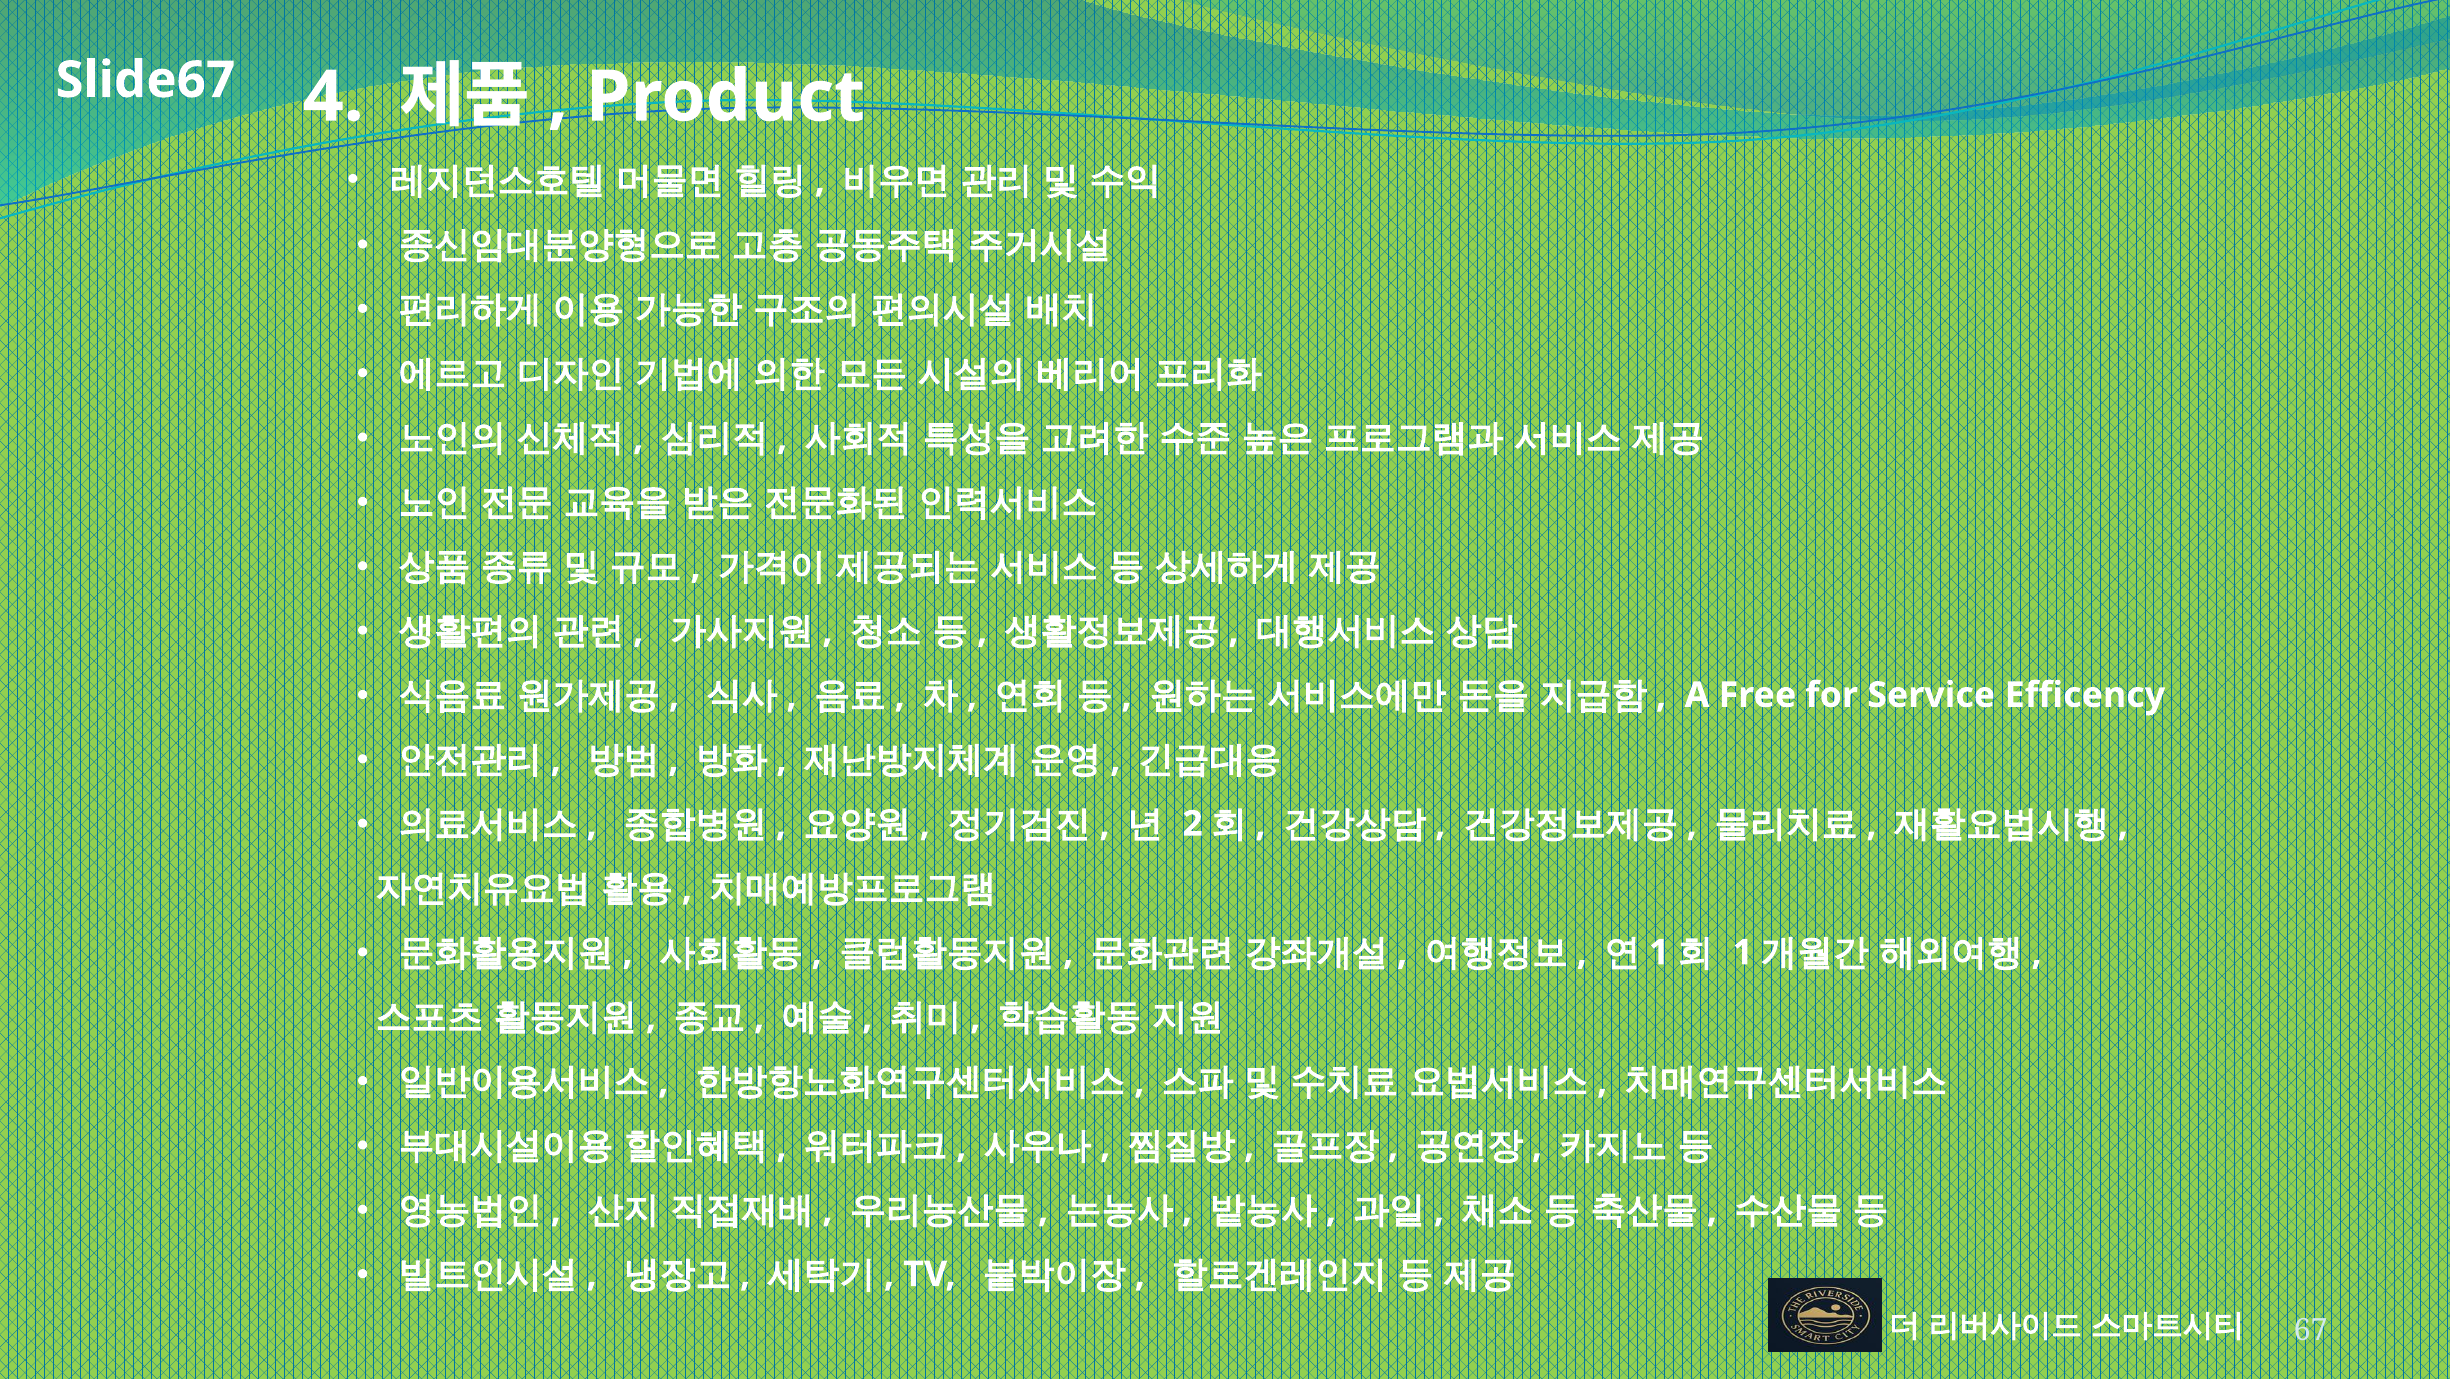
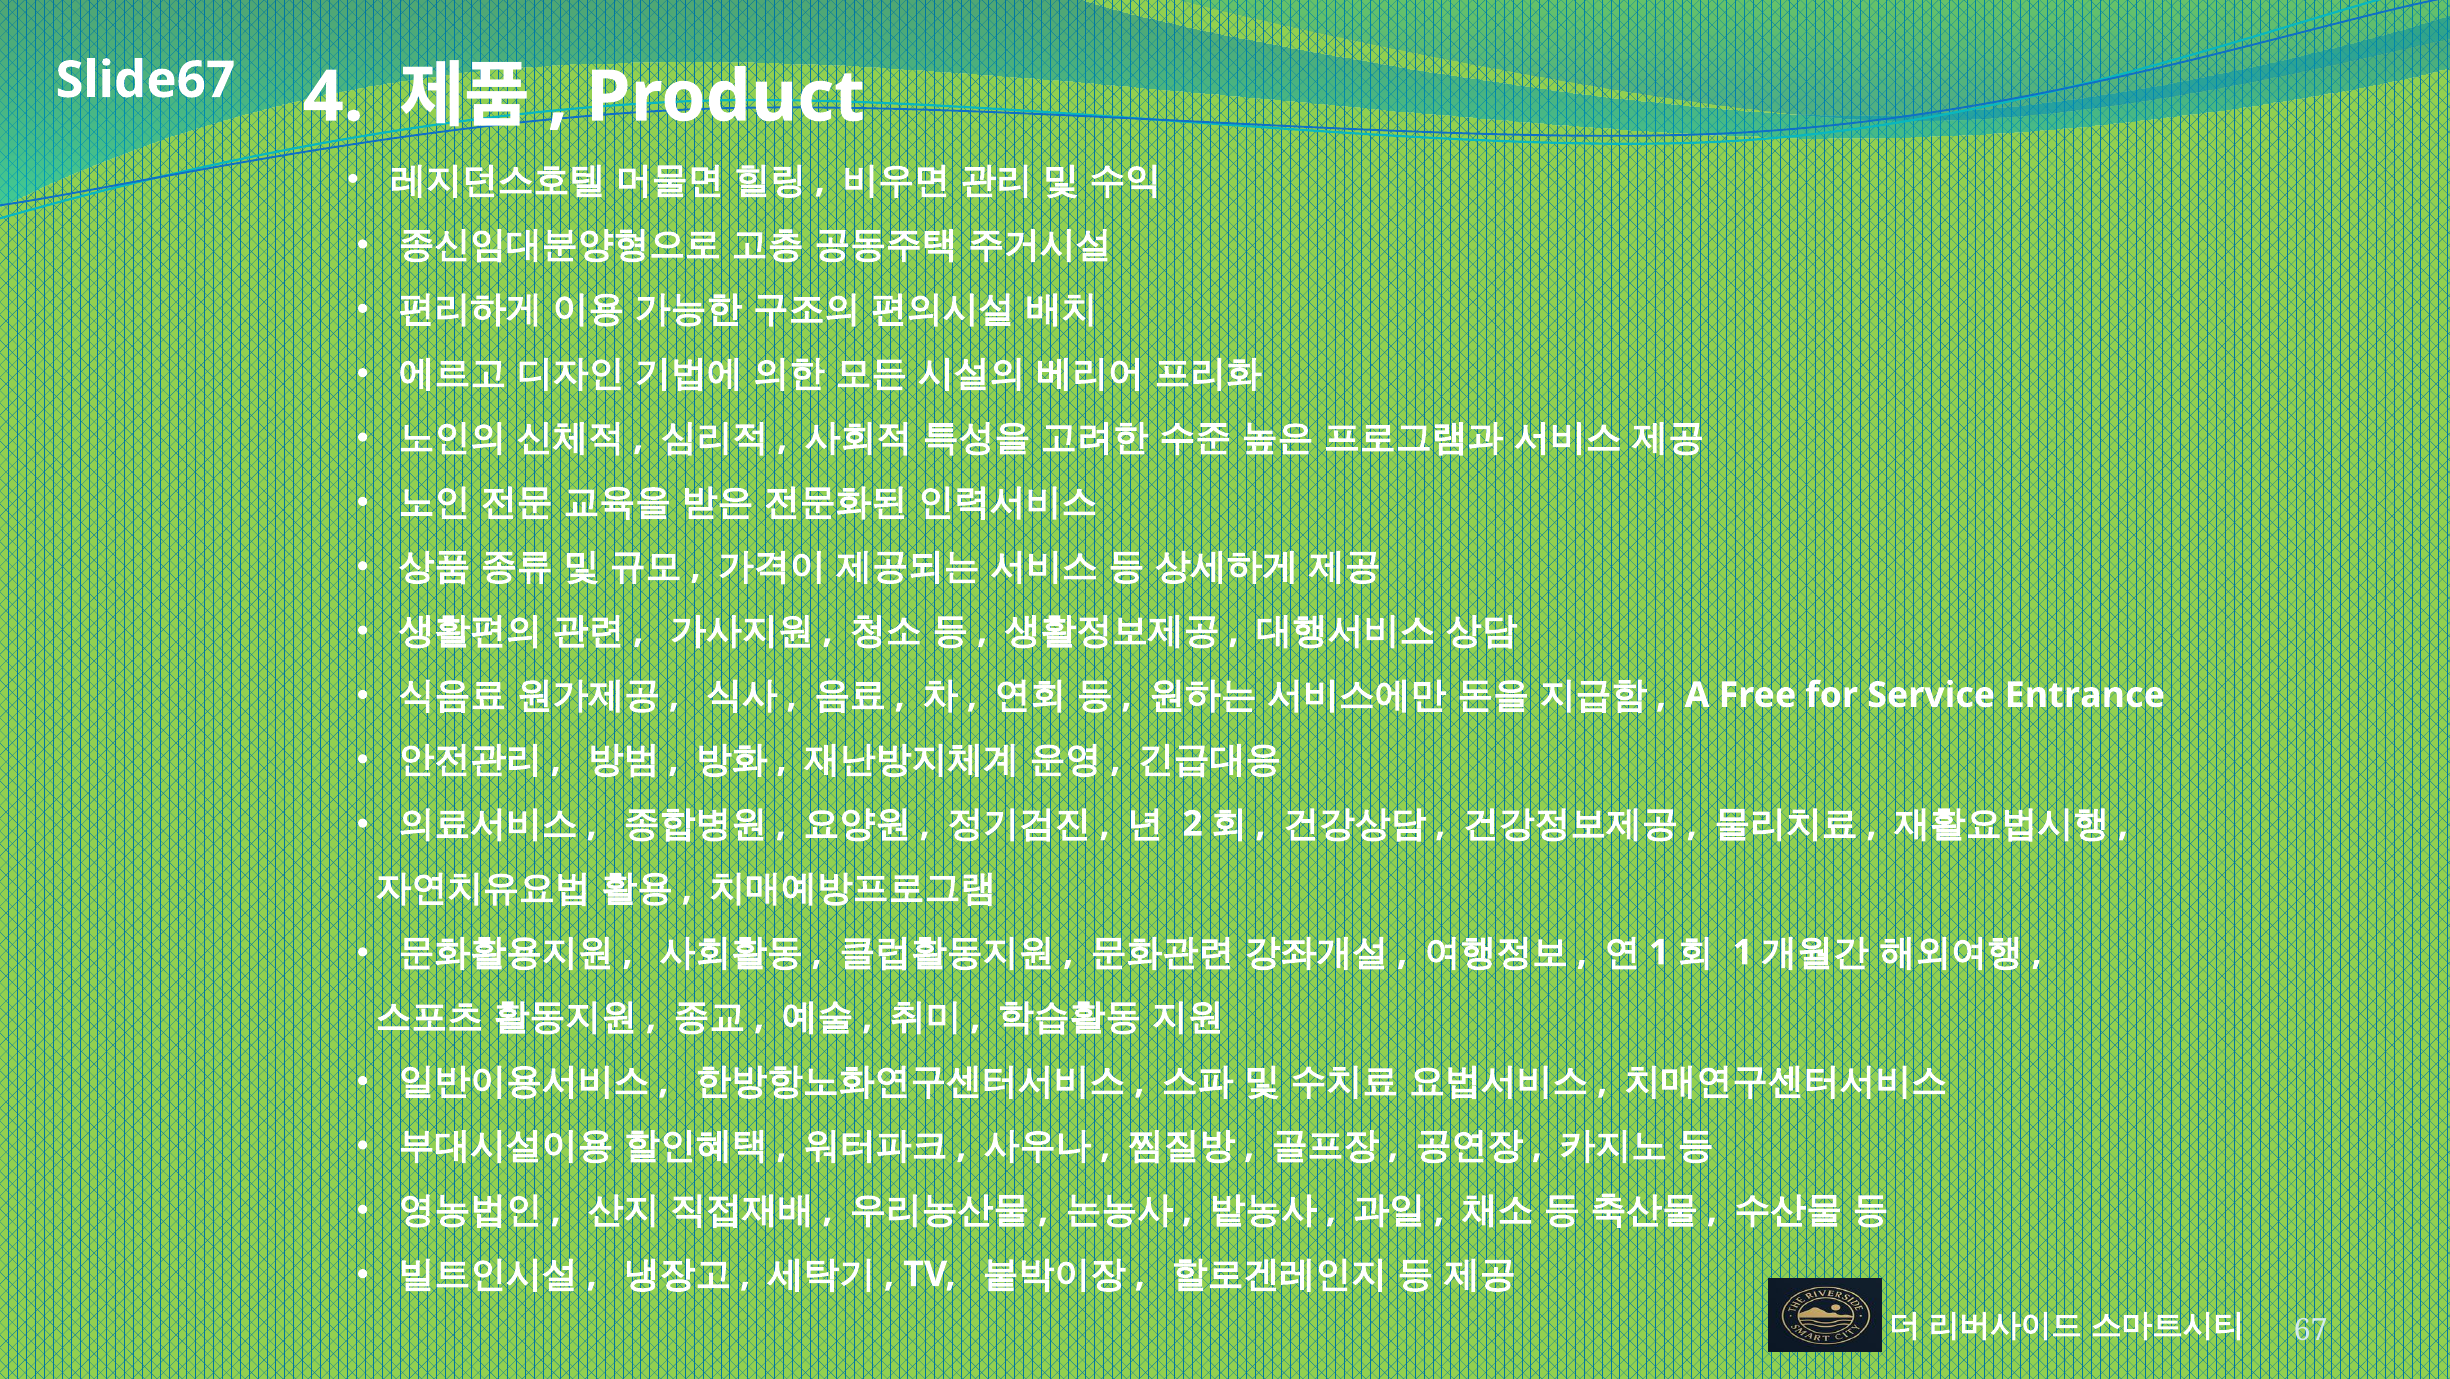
Efficency: Efficency -> Entrance
